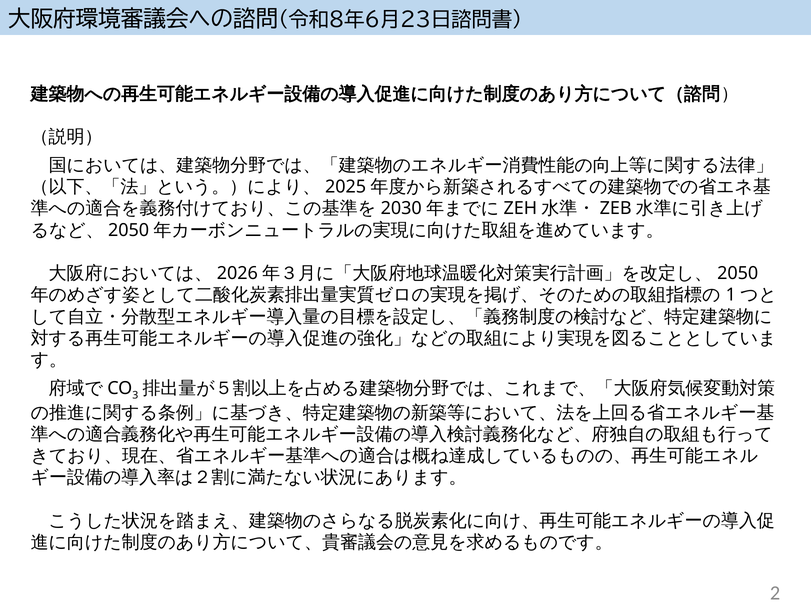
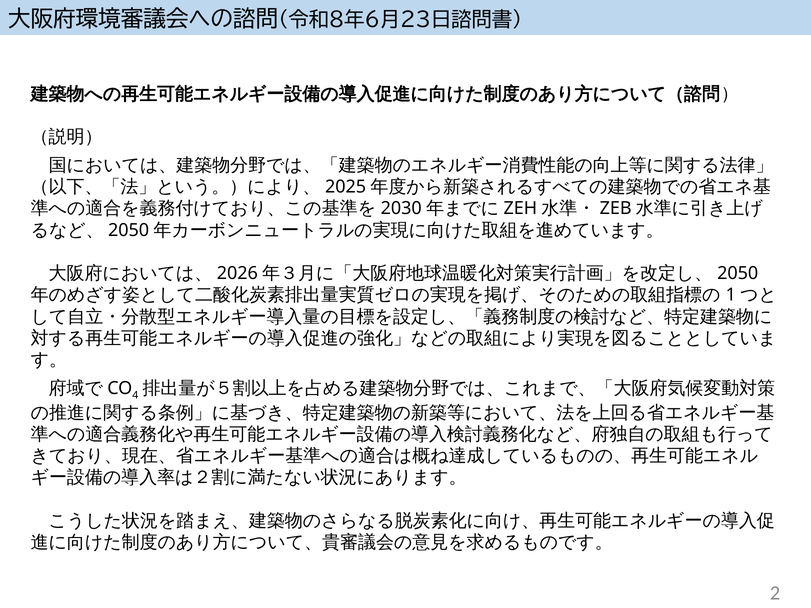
3: 3 -> 4
